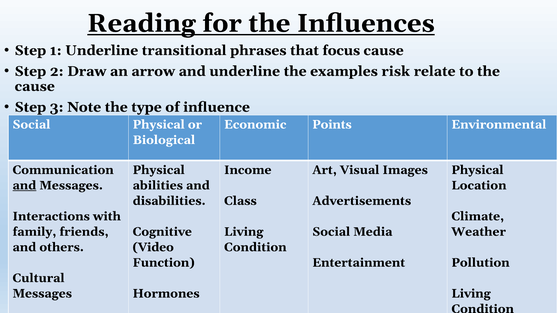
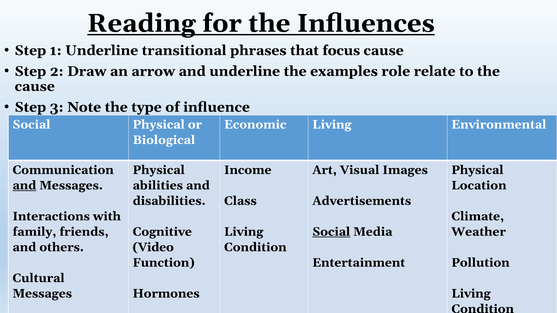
risk: risk -> role
Economic Points: Points -> Living
Social at (331, 232) underline: none -> present
